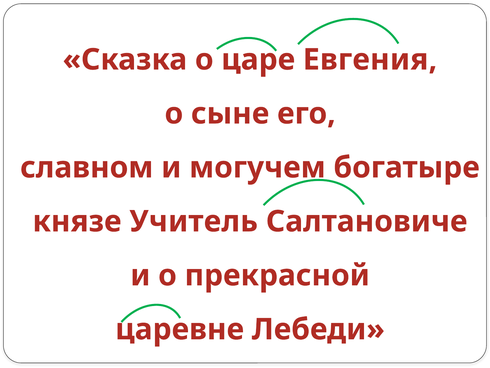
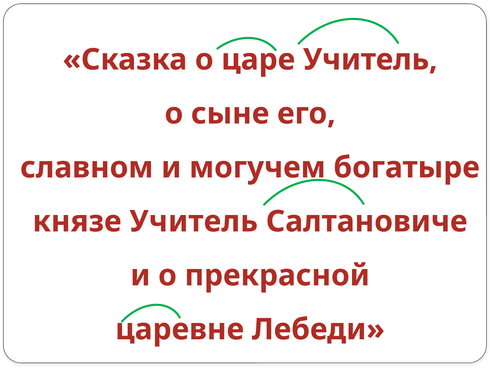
царе Евгения: Евгения -> Учитель
